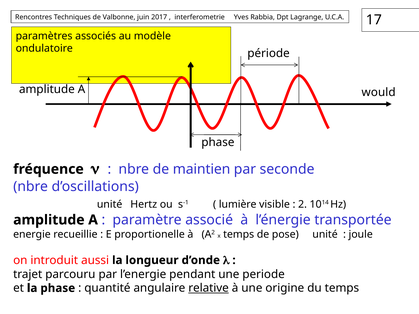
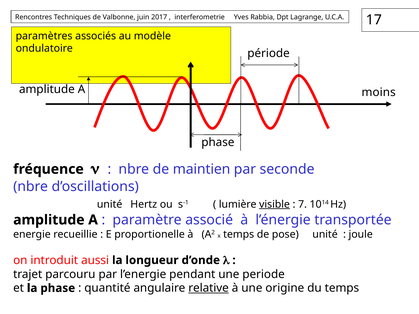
would: would -> moins
visible underline: none -> present
2: 2 -> 7
